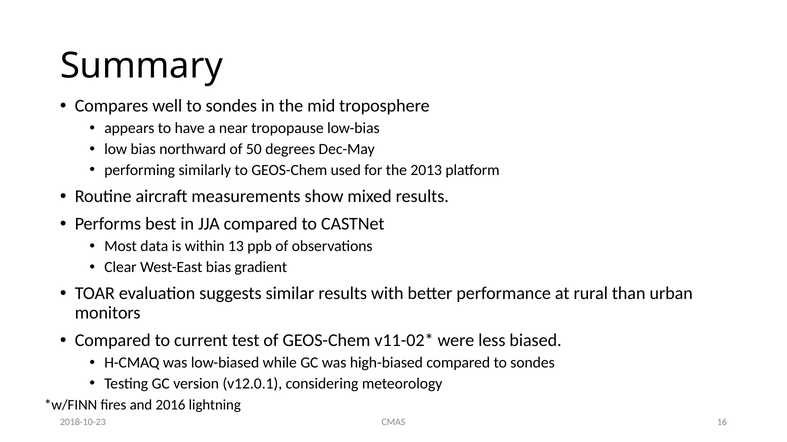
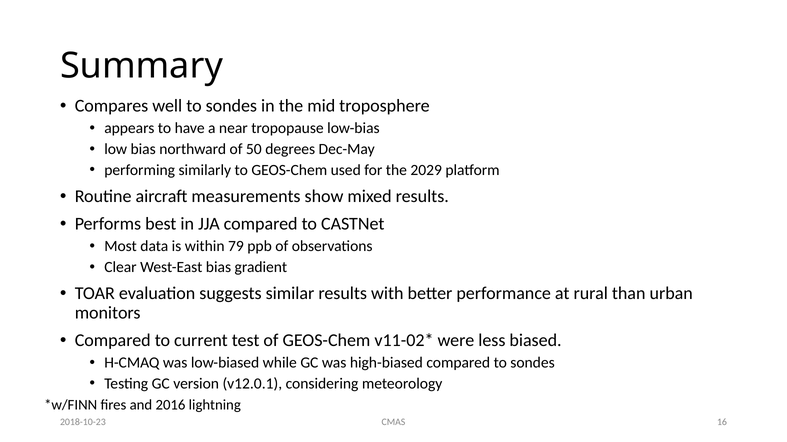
2013: 2013 -> 2029
13: 13 -> 79
